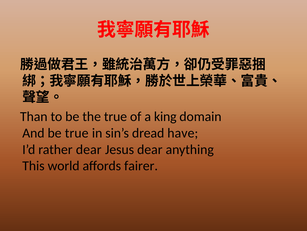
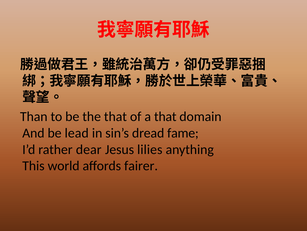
the true: true -> that
a king: king -> that
be true: true -> lead
have: have -> fame
Jesus dear: dear -> lilies
